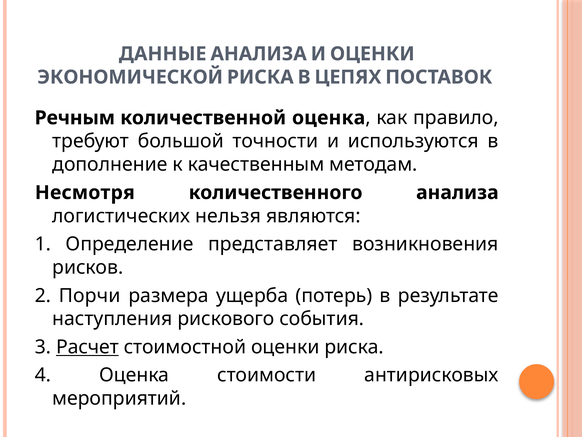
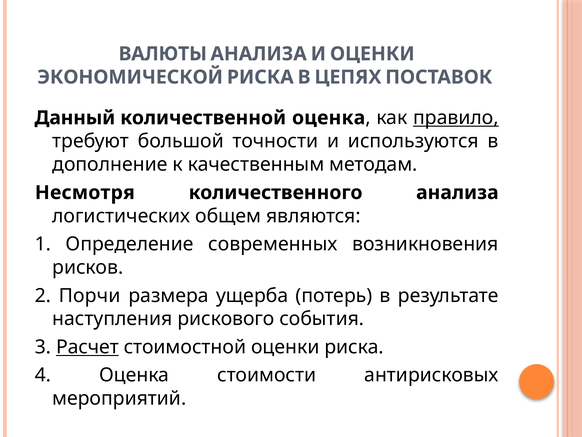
ДАННЫЕ: ДАННЫЕ -> ВАЛЮТЫ
Речным: Речным -> Данный
правило underline: none -> present
нельзя: нельзя -> общем
представляет: представляет -> современных
